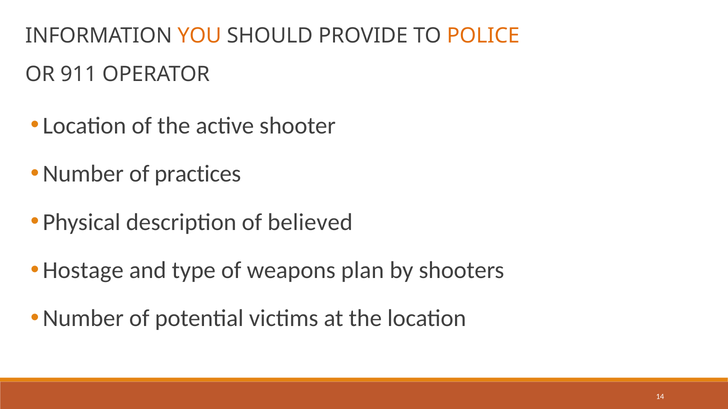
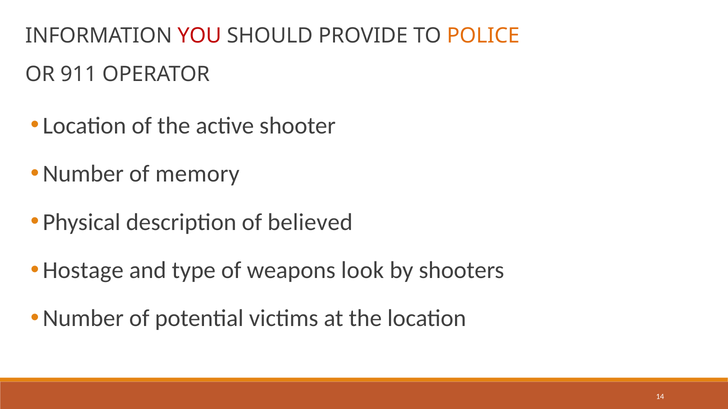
YOU colour: orange -> red
practices: practices -> memory
plan: plan -> look
